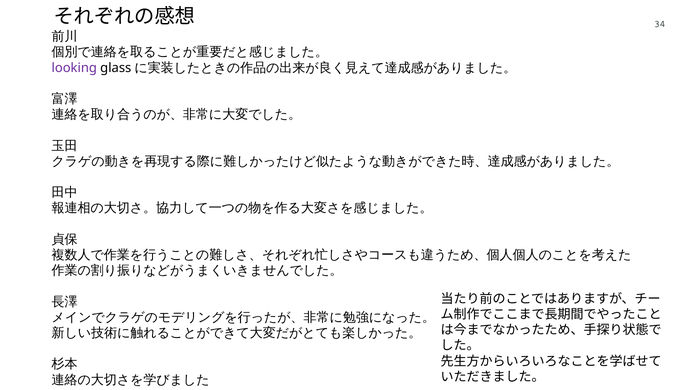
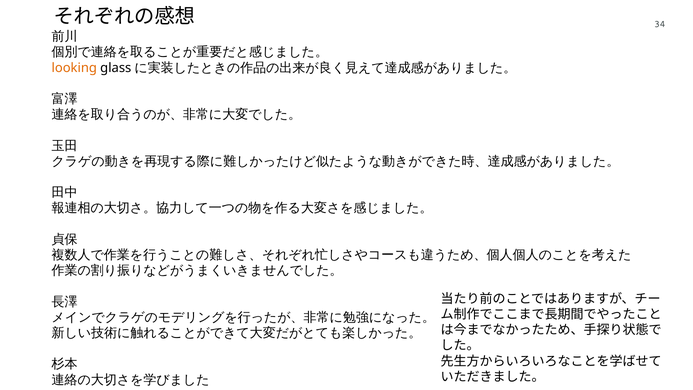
looking colour: purple -> orange
